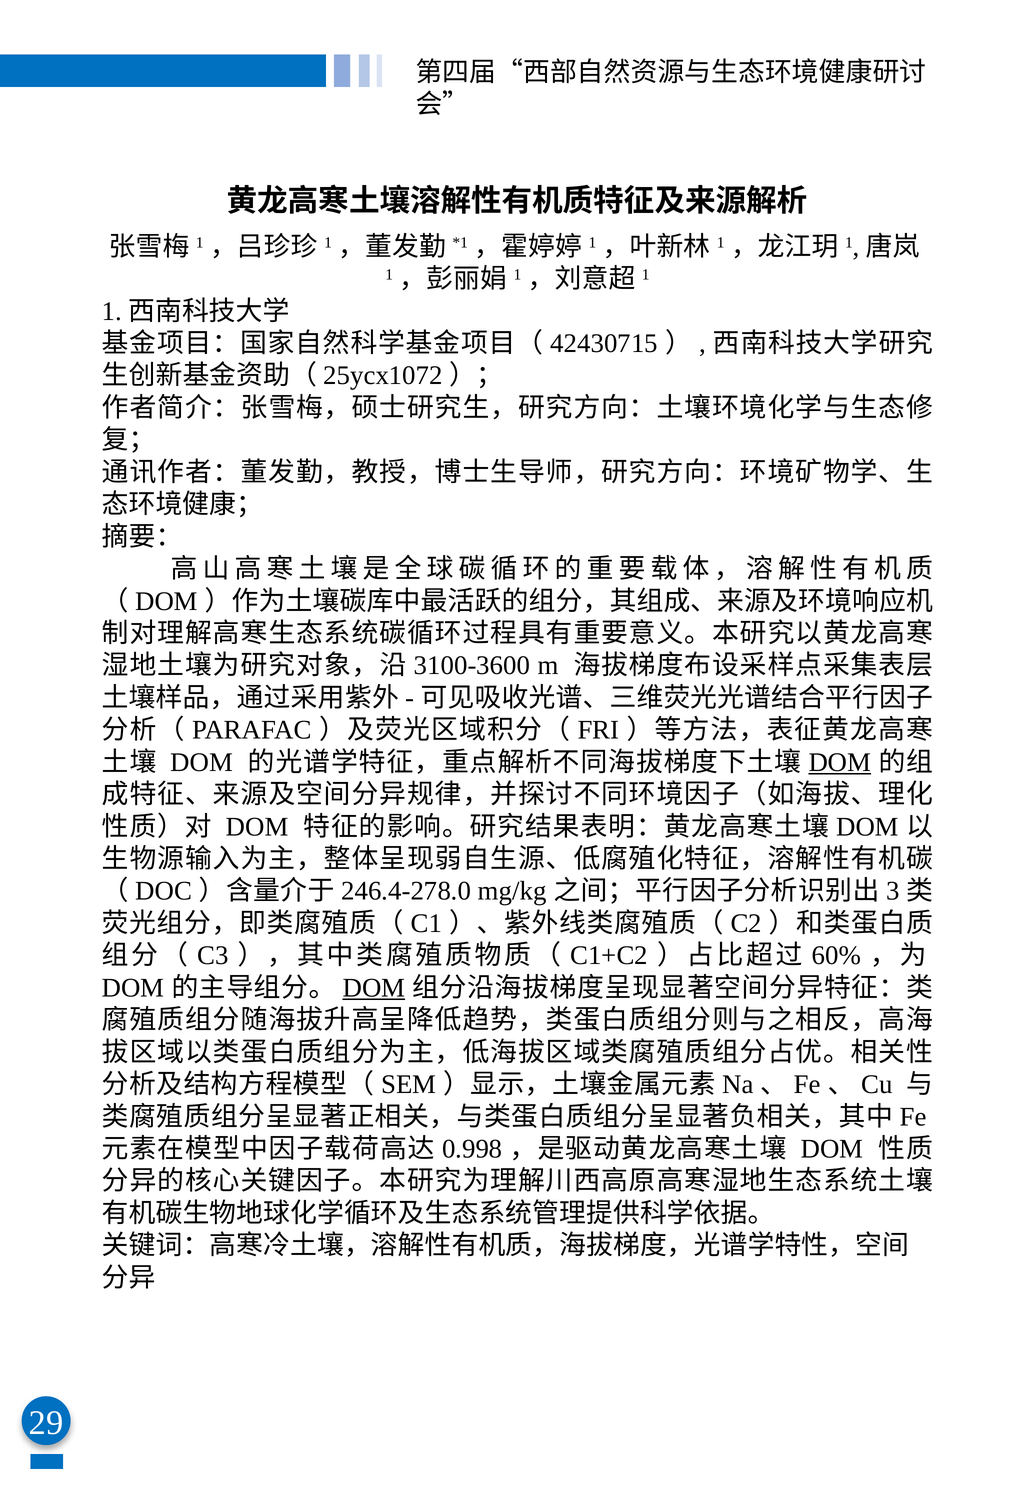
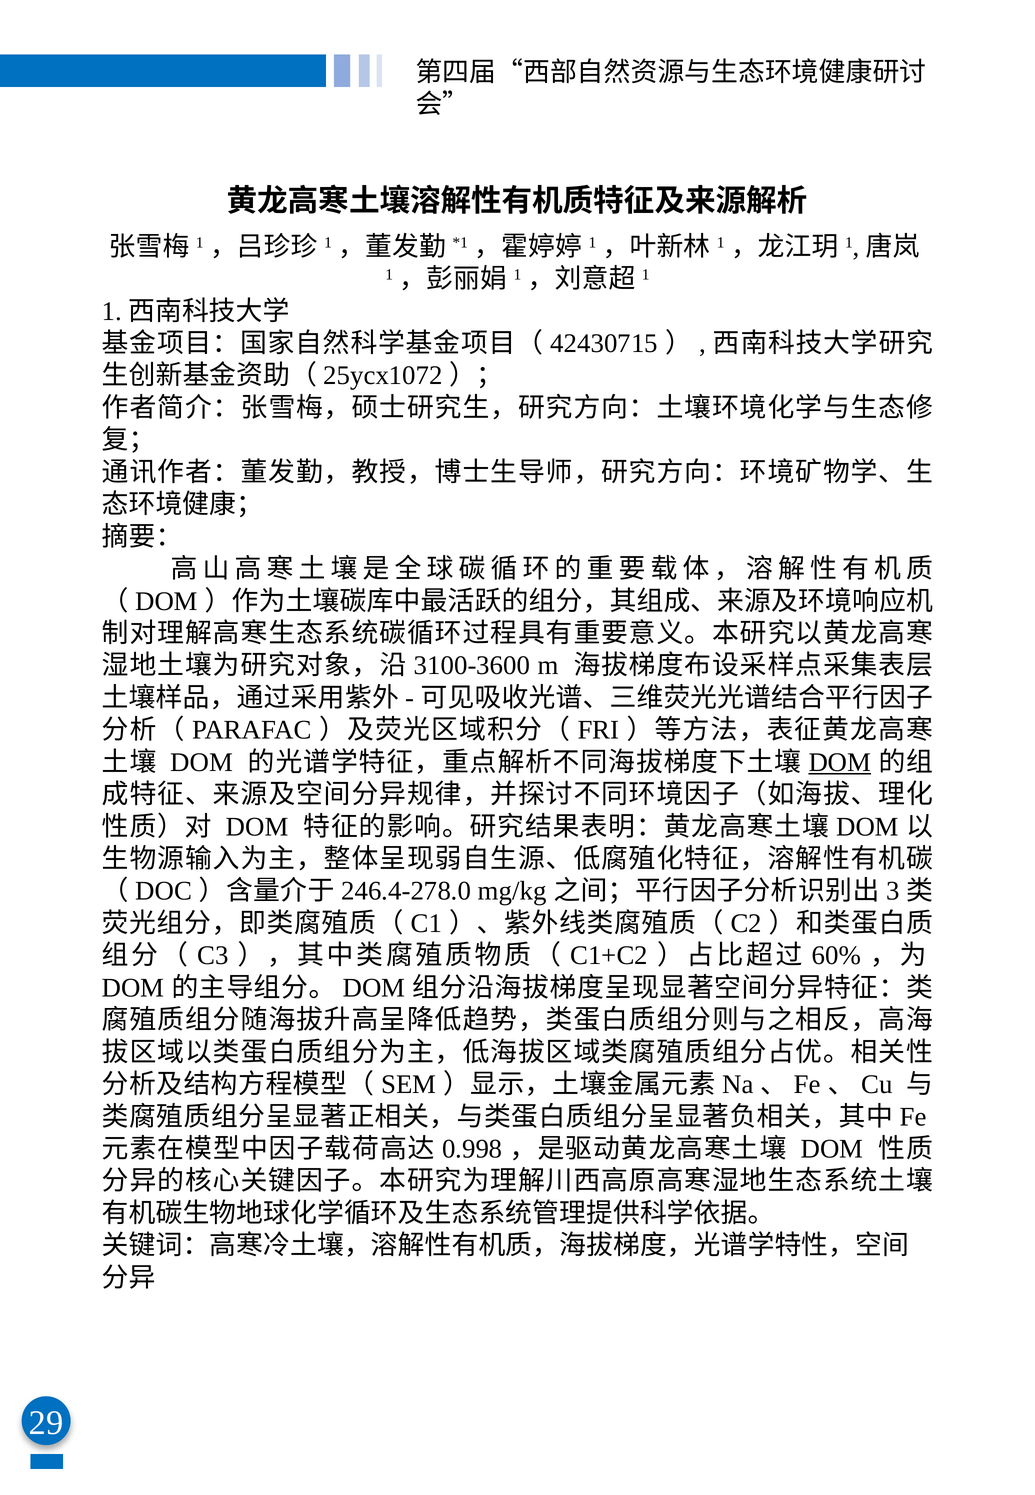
DOM at (374, 988) underline: present -> none
